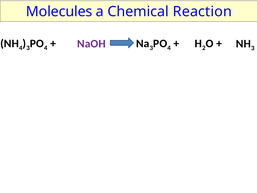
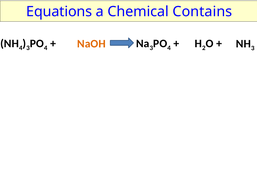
Molecules: Molecules -> Equations
Reaction: Reaction -> Contains
NaOH colour: purple -> orange
